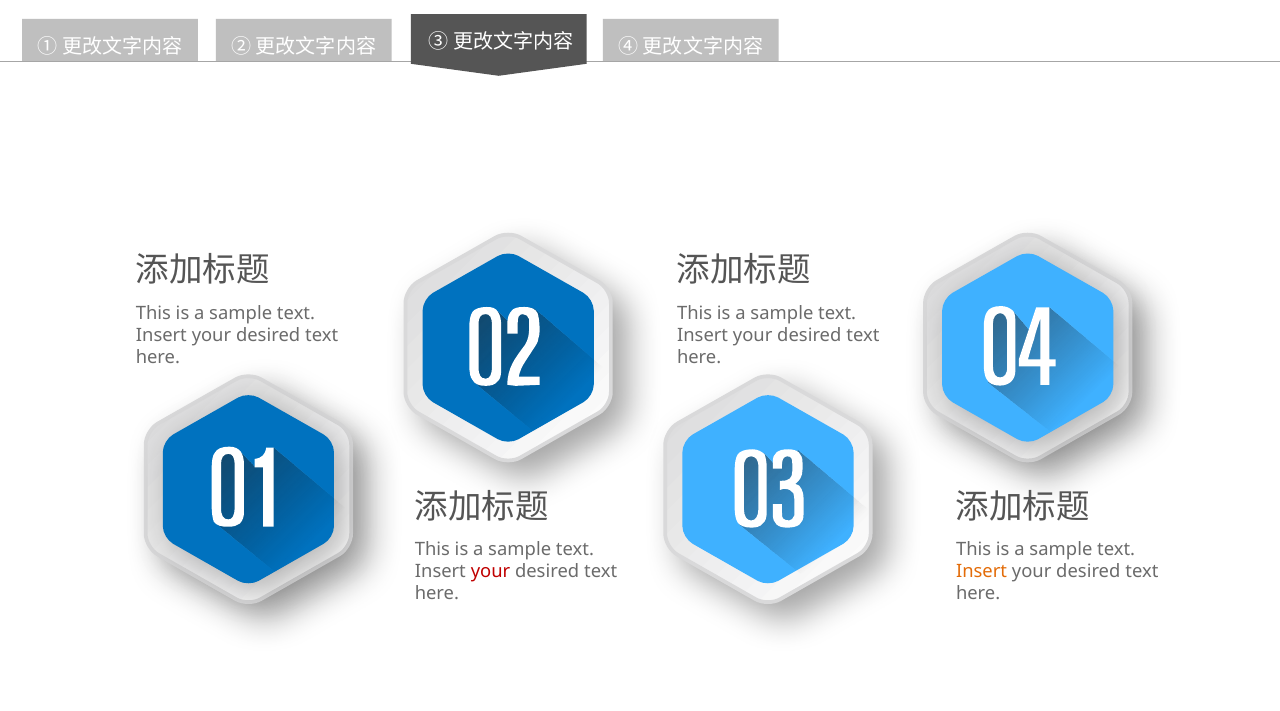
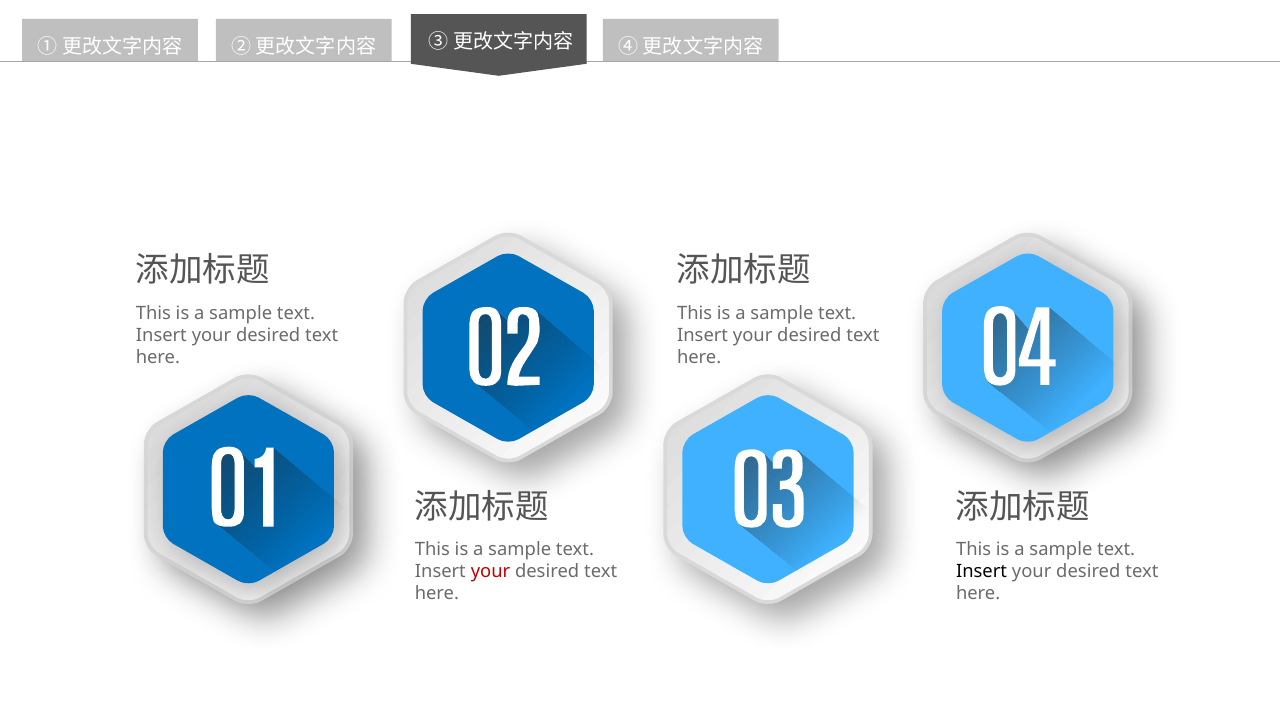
Insert at (982, 572) colour: orange -> black
